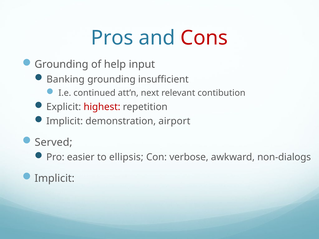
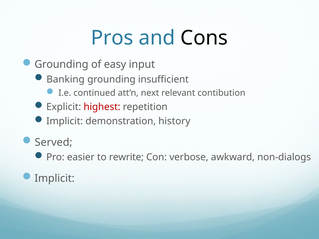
Cons colour: red -> black
help: help -> easy
airport: airport -> history
ellipsis: ellipsis -> rewrite
